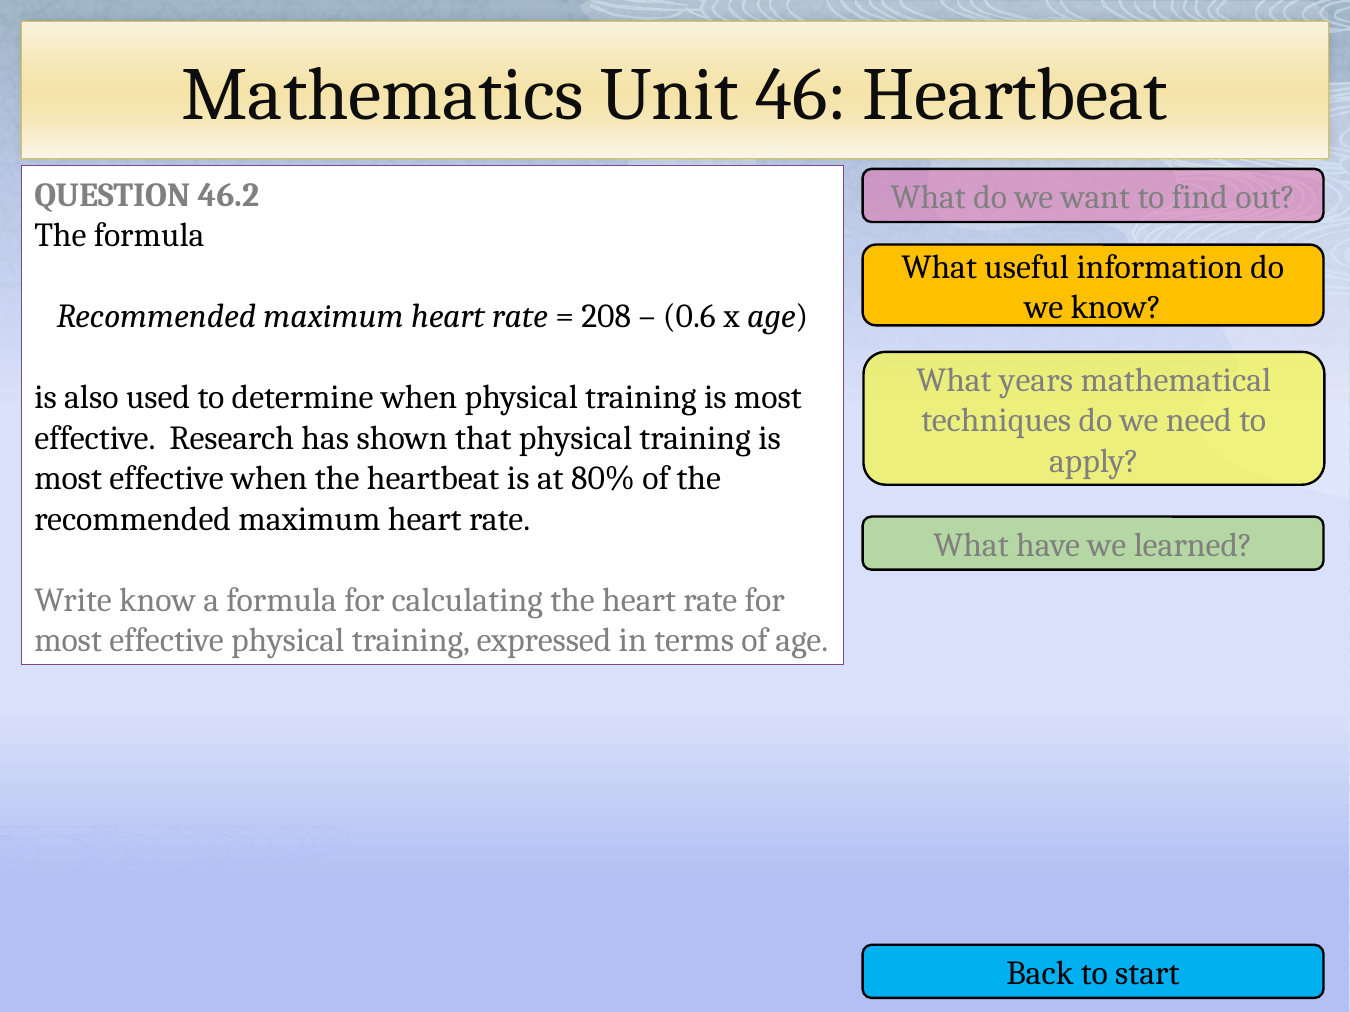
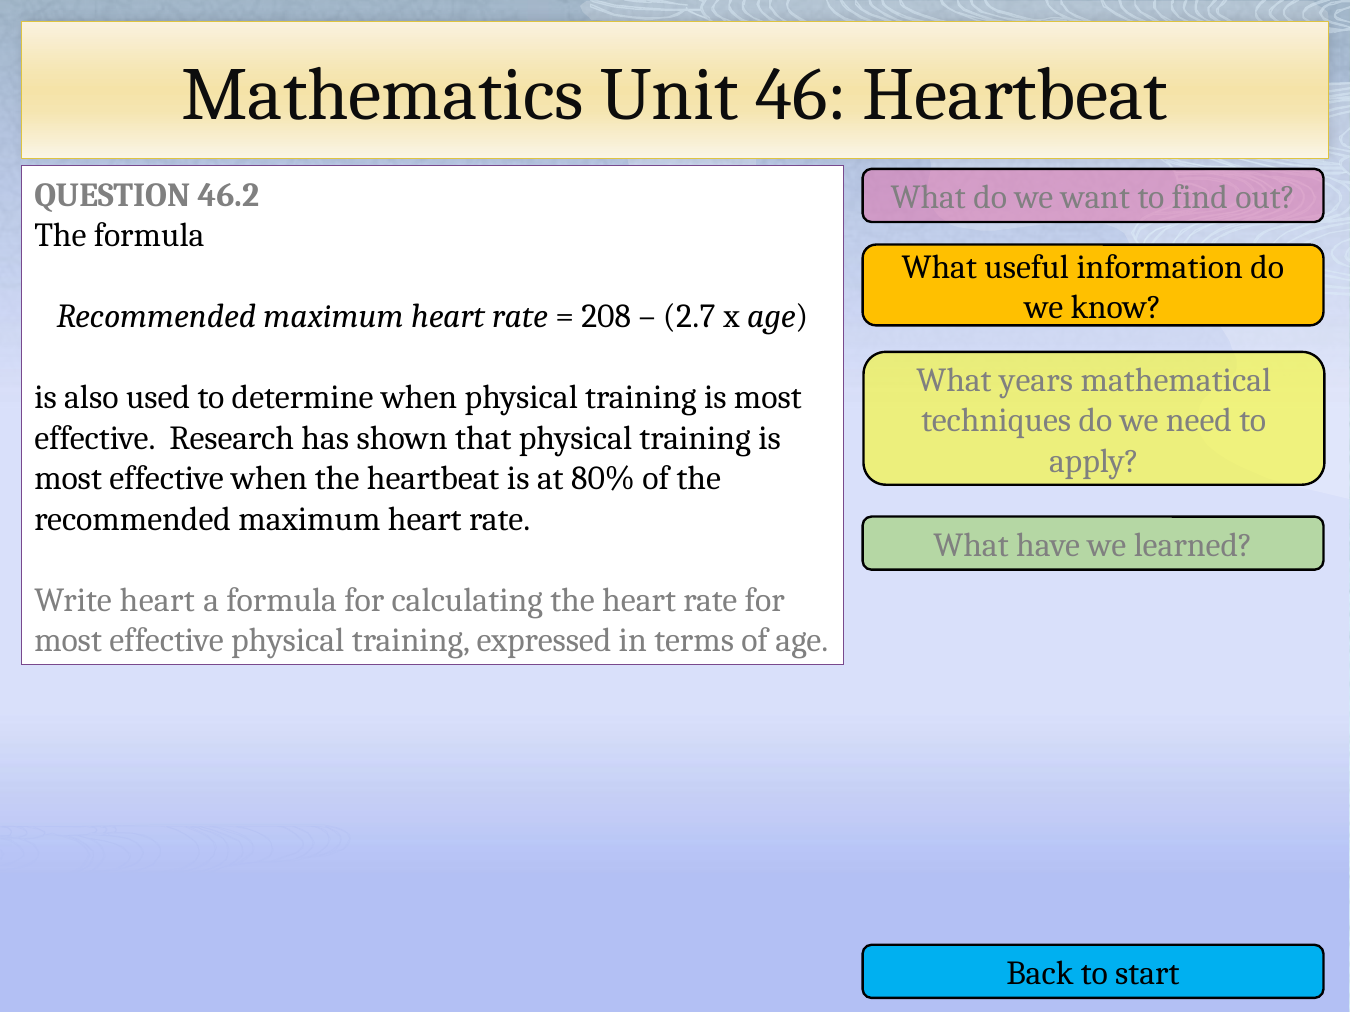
0.6: 0.6 -> 2.7
Write know: know -> heart
